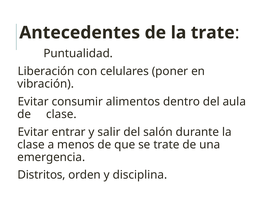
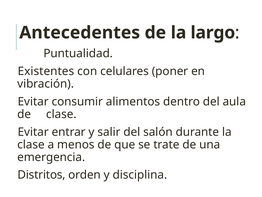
la trate: trate -> largo
Liberación: Liberación -> Existentes
